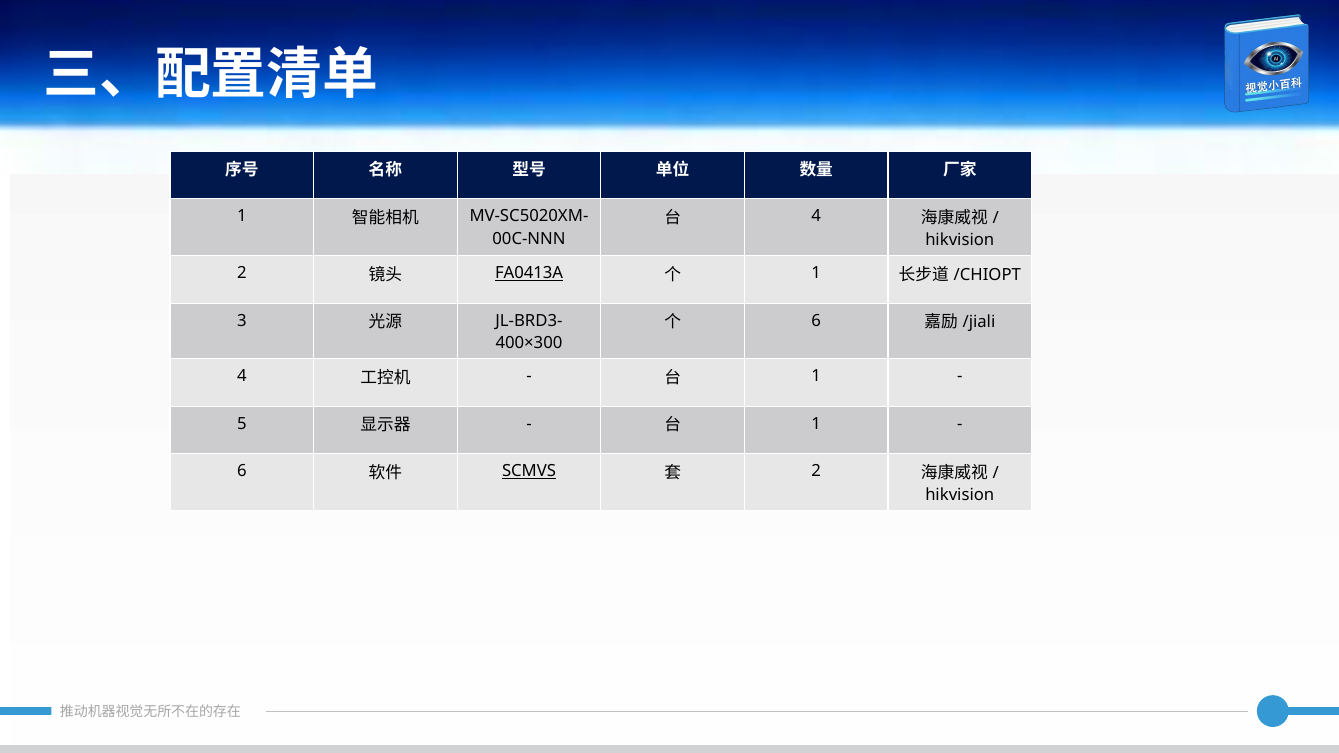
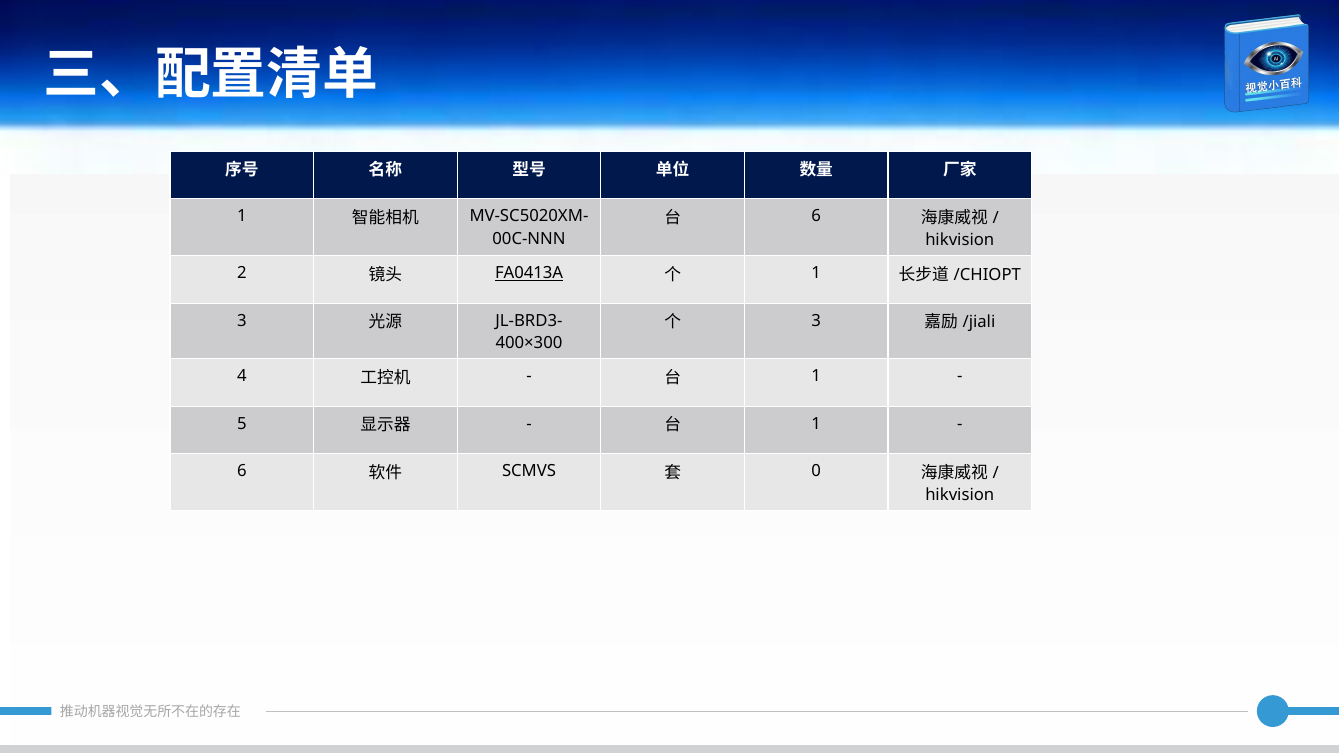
4 at (816, 216): 4 -> 6
6 at (816, 321): 6 -> 3
SCMVS underline: present -> none
2 at (816, 471): 2 -> 0
